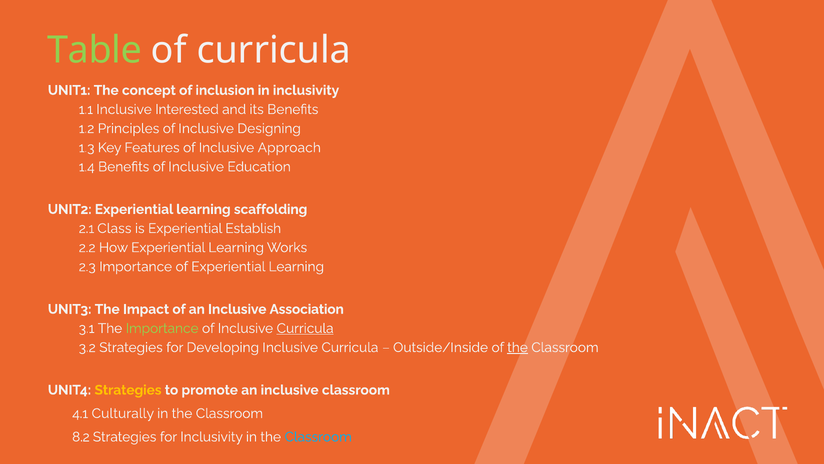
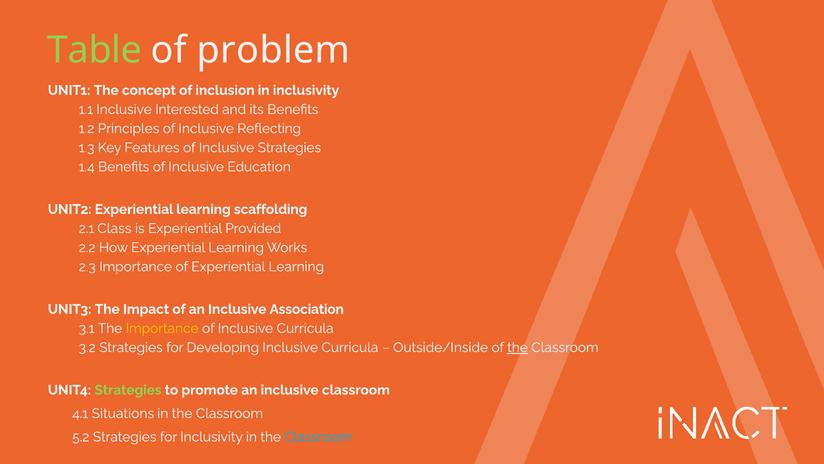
of curricula: curricula -> problem
Designing: Designing -> Reflecting
Inclusive Approach: Approach -> Strategies
Establish: Establish -> Provided
Importance at (162, 328) colour: light green -> yellow
Curricula at (305, 328) underline: present -> none
Strategies at (128, 390) colour: yellow -> light green
Culturally: Culturally -> Situations
8.2: 8.2 -> 5.2
